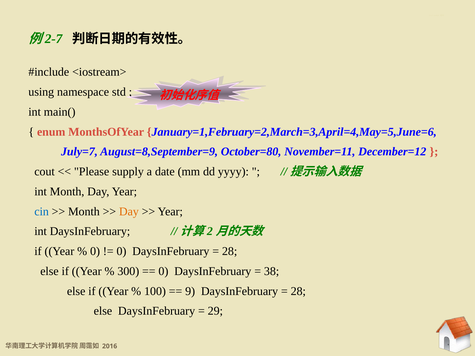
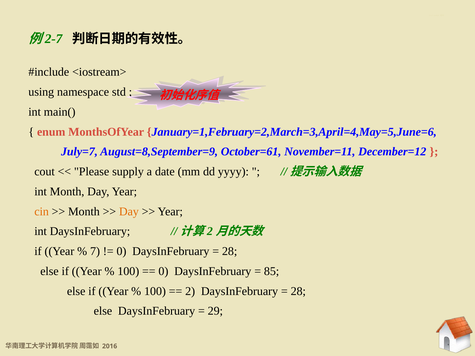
October=80: October=80 -> October=61
cin colour: blue -> orange
0 at (95, 251): 0 -> 7
300 at (128, 271): 300 -> 100
38: 38 -> 85
9: 9 -> 2
